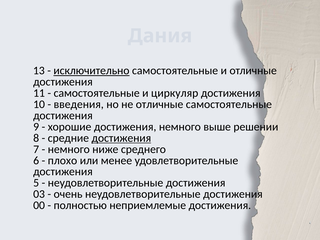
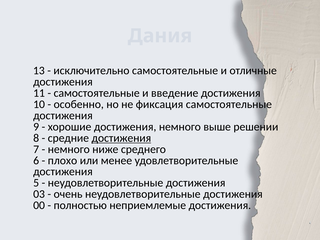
исключительно underline: present -> none
циркуляр: циркуляр -> введение
введения: введения -> особенно
не отличные: отличные -> фиксация
